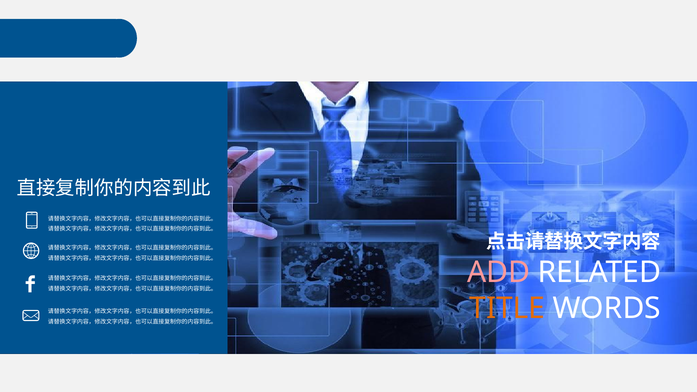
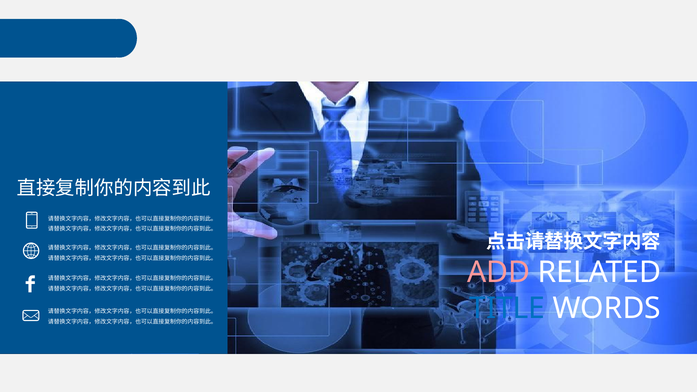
TITLE colour: orange -> blue
